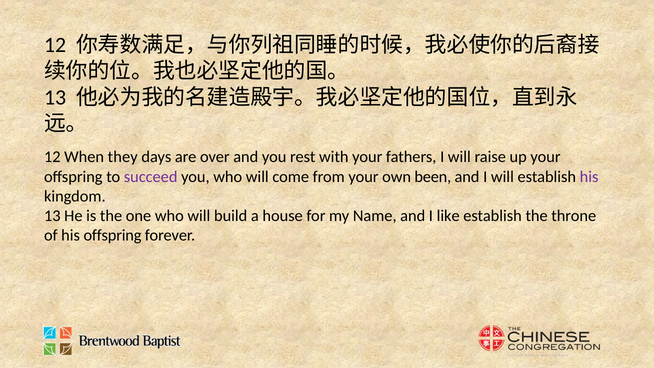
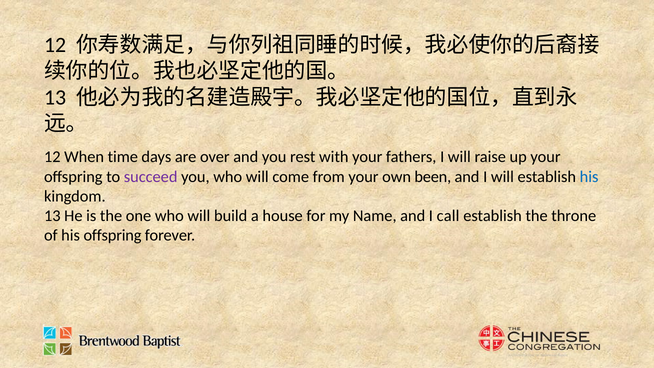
they: they -> time
his at (589, 177) colour: purple -> blue
like: like -> call
